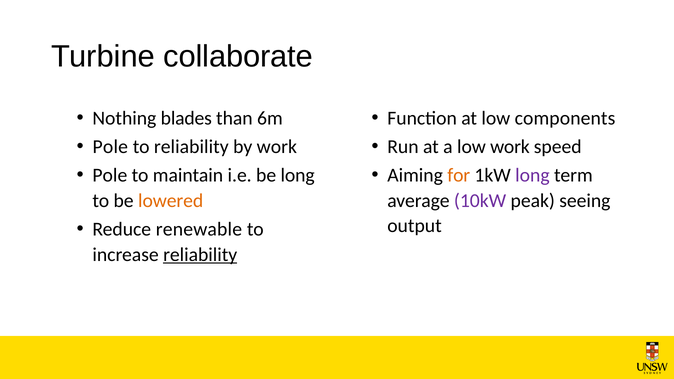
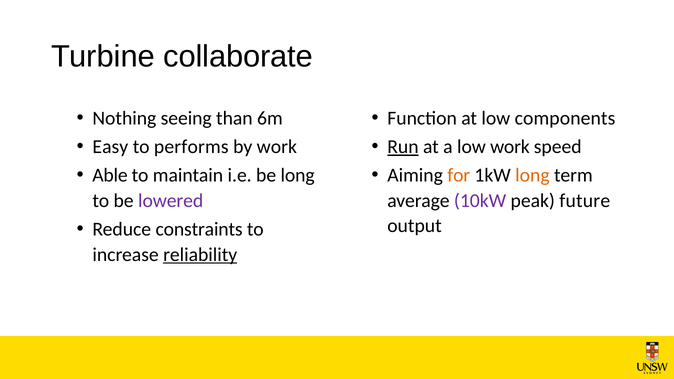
blades: blades -> seeing
Pole at (110, 147): Pole -> Easy
to reliability: reliability -> performs
Run underline: none -> present
Pole at (110, 176): Pole -> Able
long at (532, 176) colour: purple -> orange
lowered colour: orange -> purple
seeing: seeing -> future
renewable: renewable -> constraints
